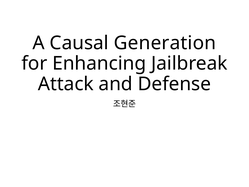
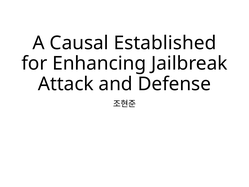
Generation: Generation -> Established
